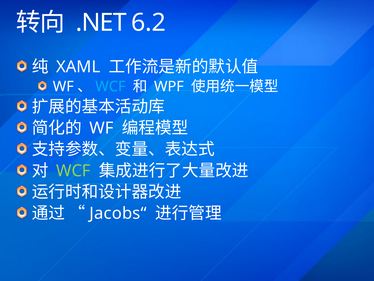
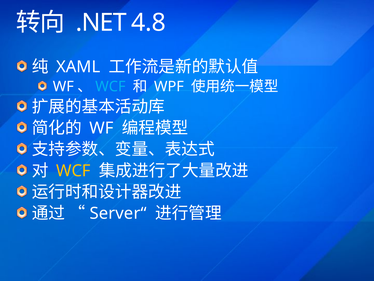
6.2: 6.2 -> 4.8
WCF at (73, 170) colour: light green -> yellow
Jacobs“: Jacobs“ -> Server“
